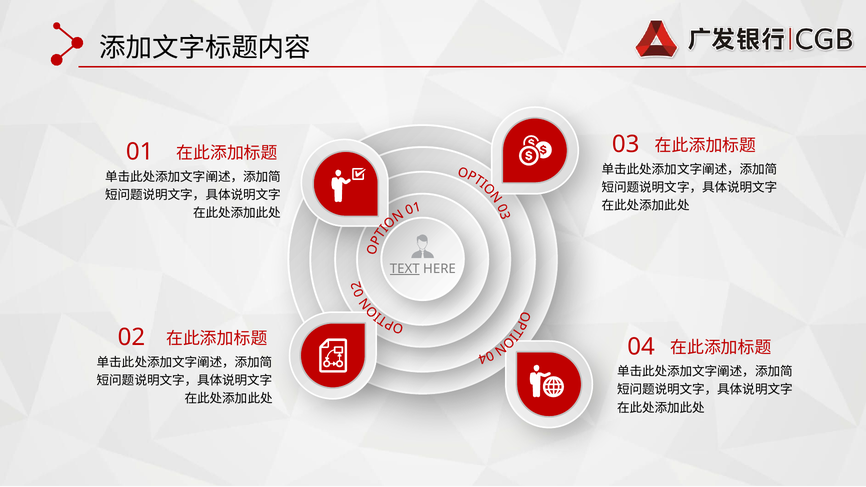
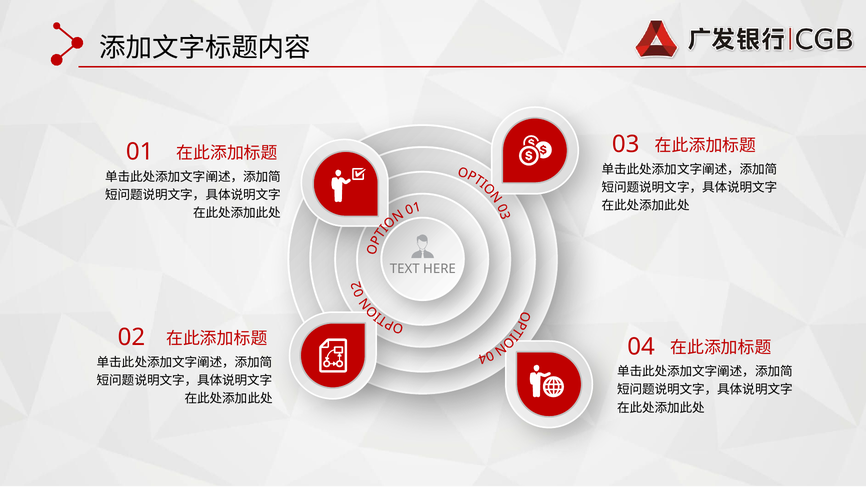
TEXT underline: present -> none
